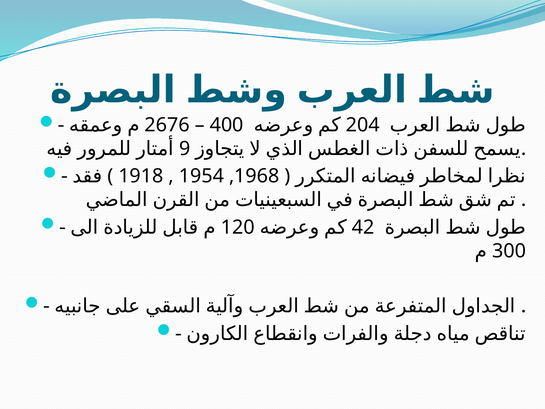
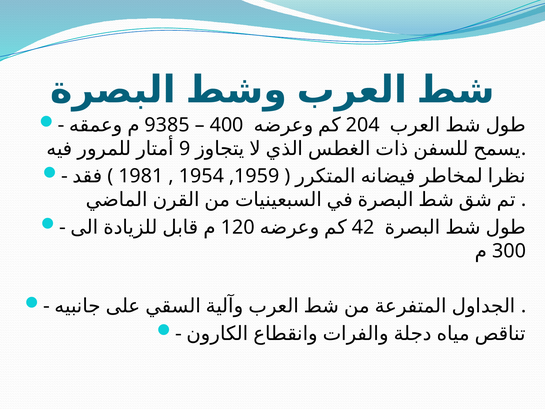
2676: 2676 -> 9385
1918: 1918 -> 1981
1968: 1968 -> 1959
